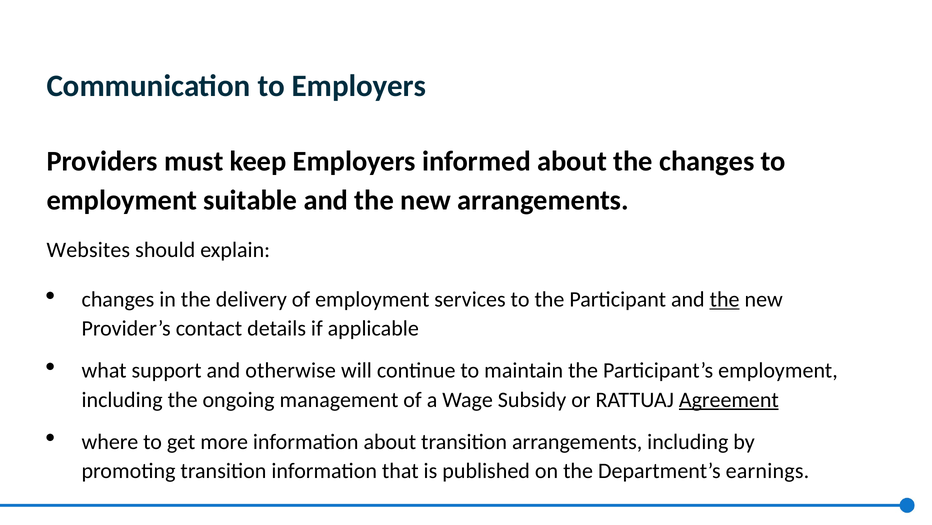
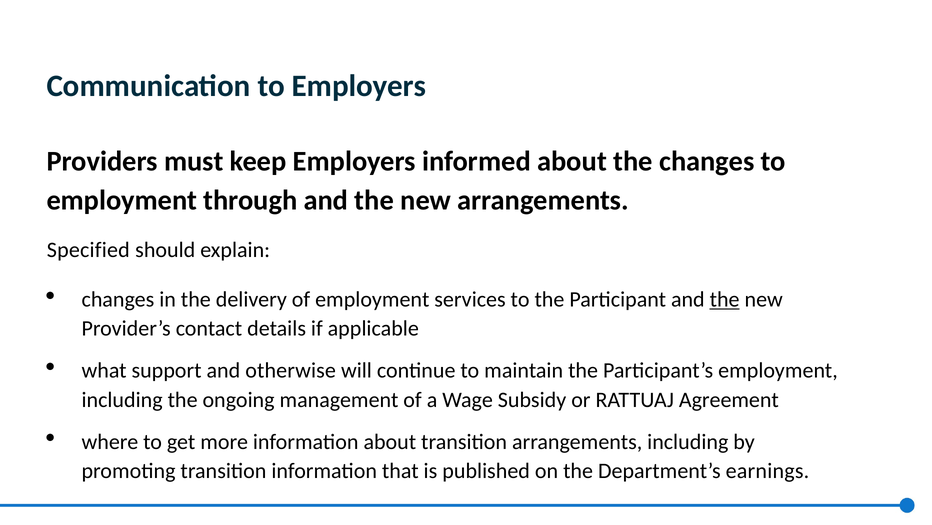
suitable: suitable -> through
Websites: Websites -> Specified
Agreement underline: present -> none
